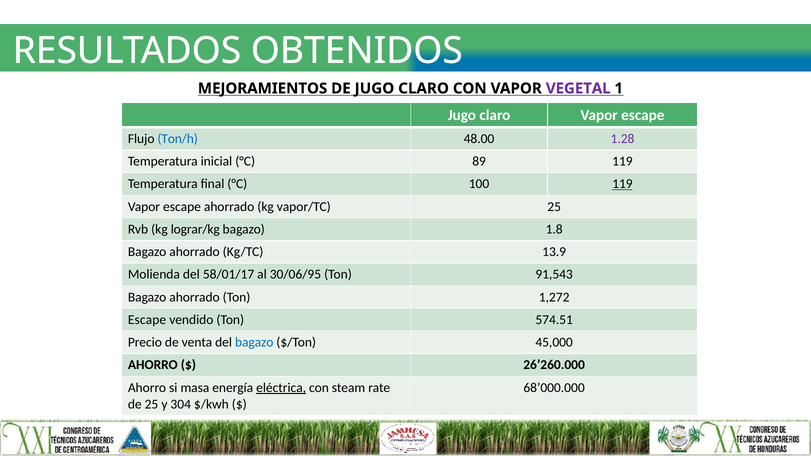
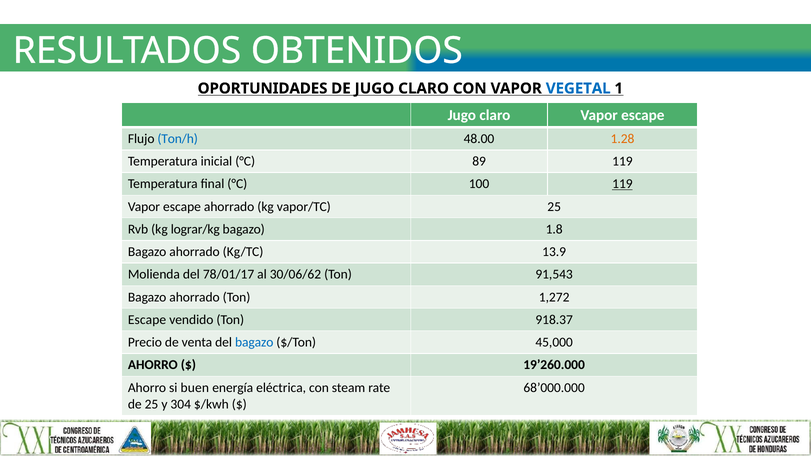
MEJORAMIENTOS: MEJORAMIENTOS -> OPORTUNIDADES
VEGETAL colour: purple -> blue
1.28 colour: purple -> orange
58/01/17: 58/01/17 -> 78/01/17
30/06/95: 30/06/95 -> 30/06/62
574.51: 574.51 -> 918.37
26’260.000: 26’260.000 -> 19’260.000
masa: masa -> buen
eléctrica underline: present -> none
